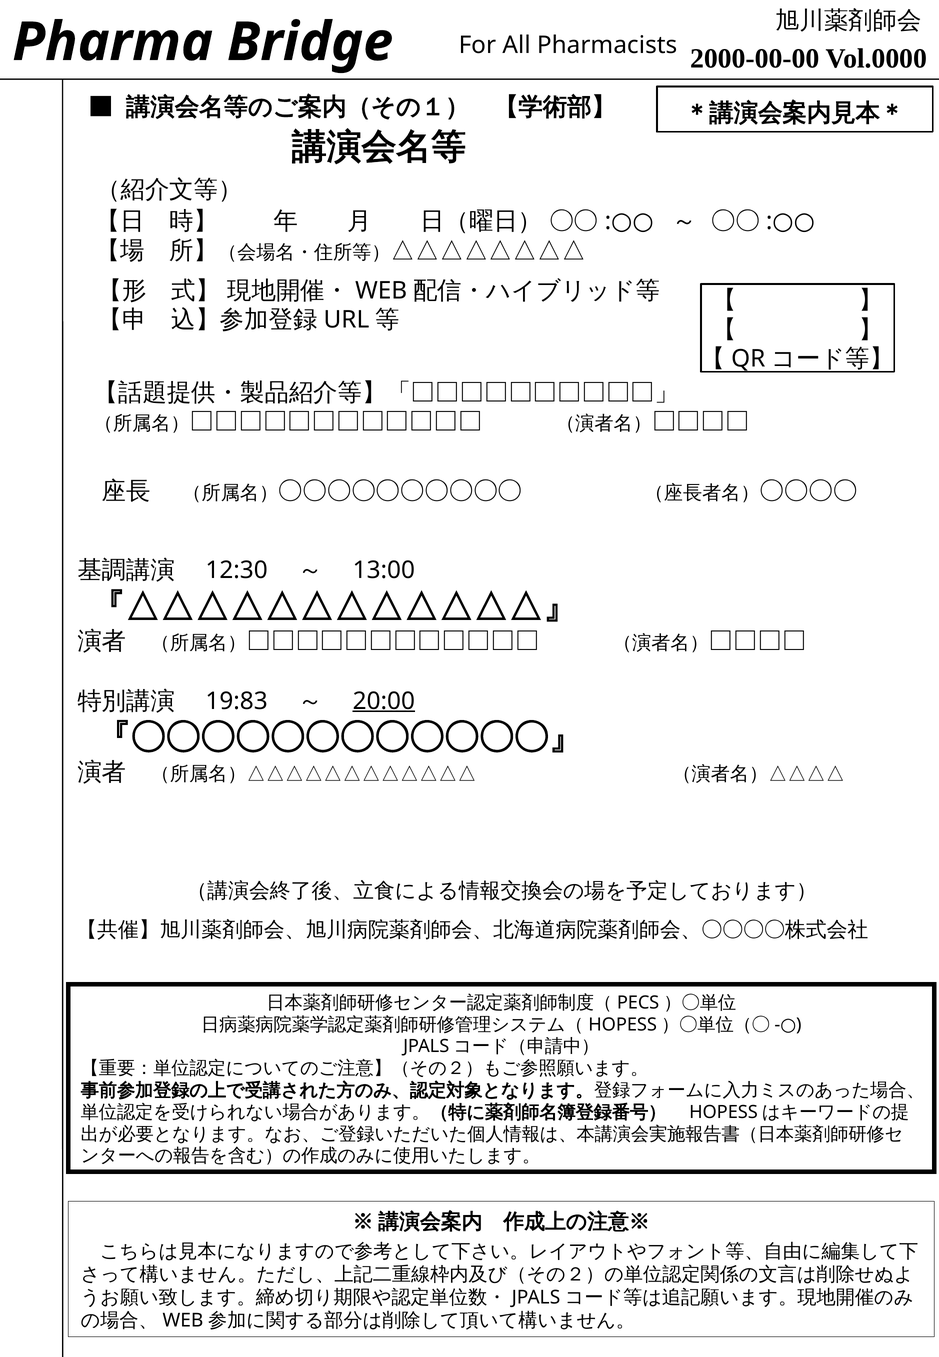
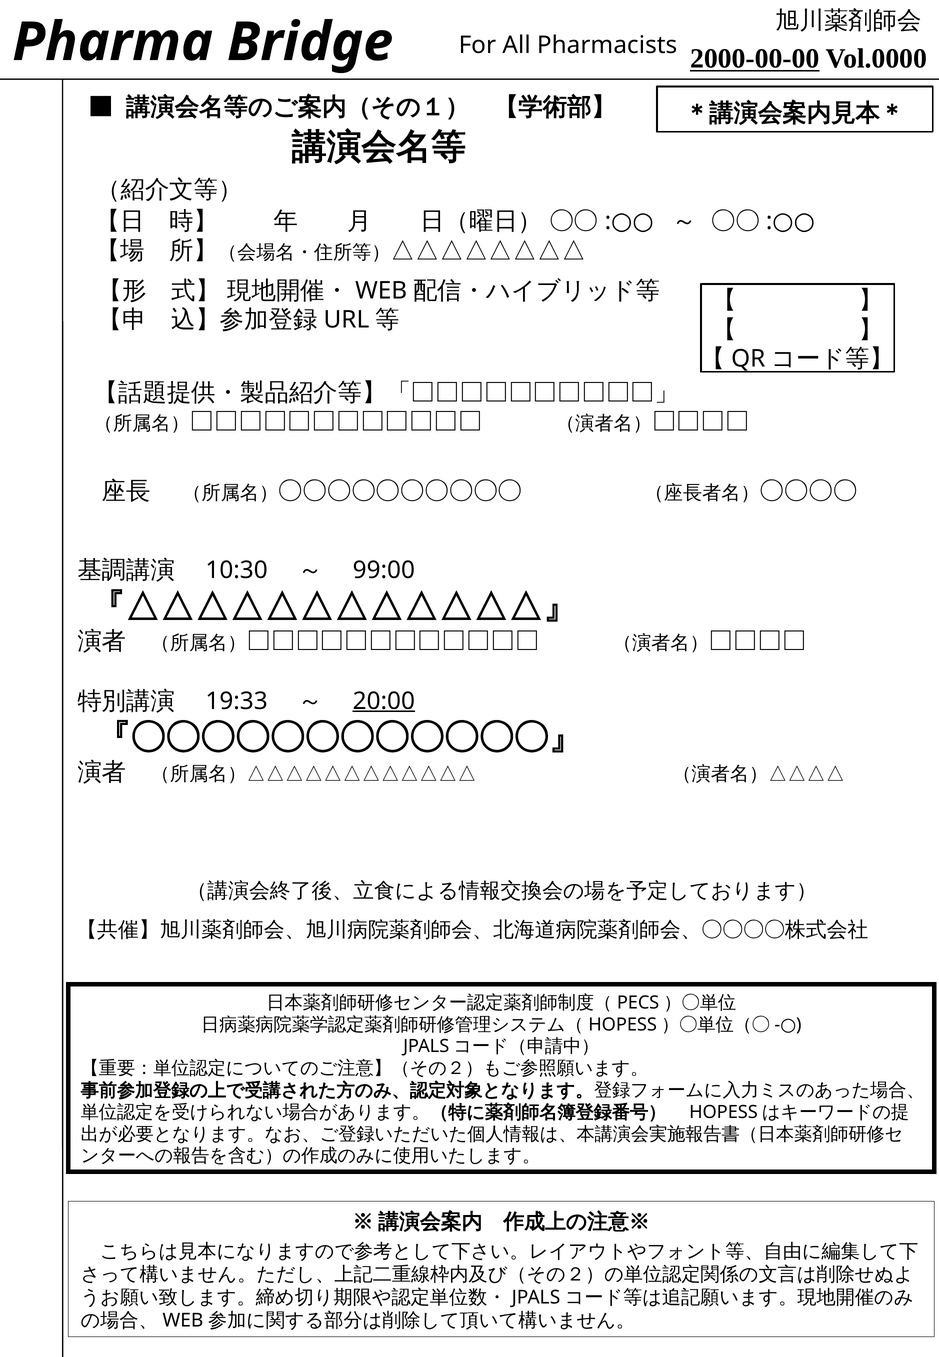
2000-00-00 underline: none -> present
12:30: 12:30 -> 10:30
13:00: 13:00 -> 99:00
19:83: 19:83 -> 19:33
